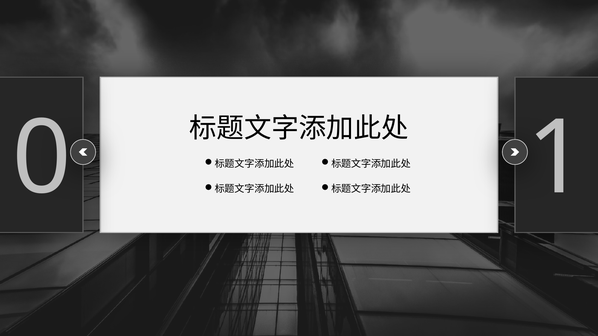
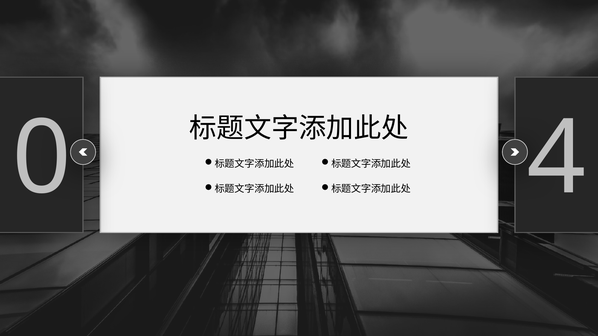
1: 1 -> 4
